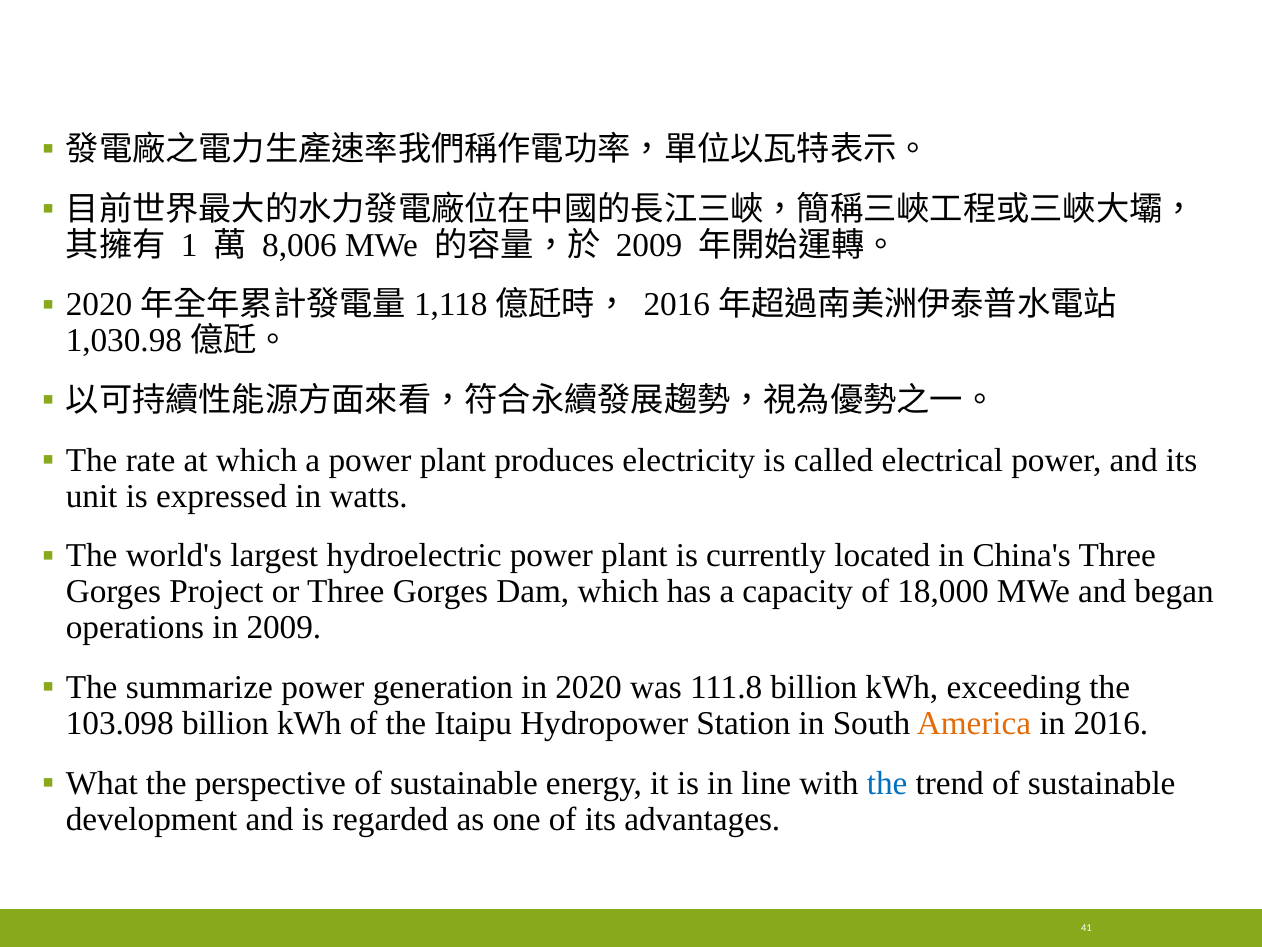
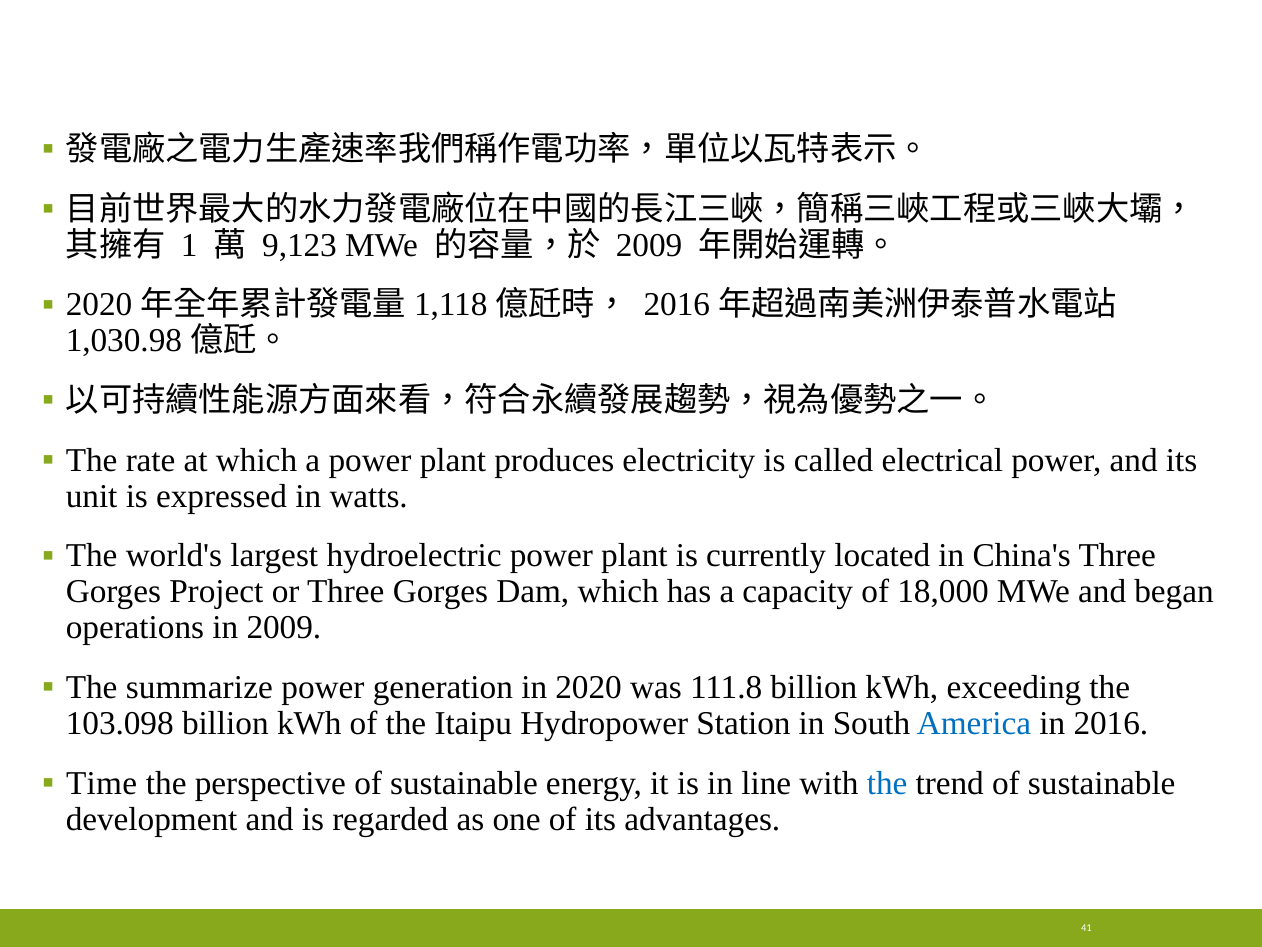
8,006: 8,006 -> 9,123
America colour: orange -> blue
What: What -> Time
